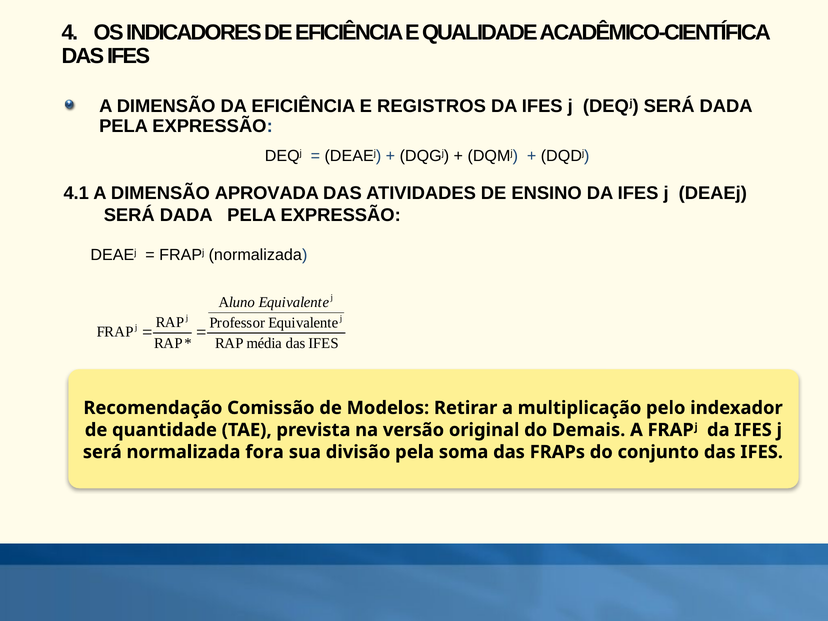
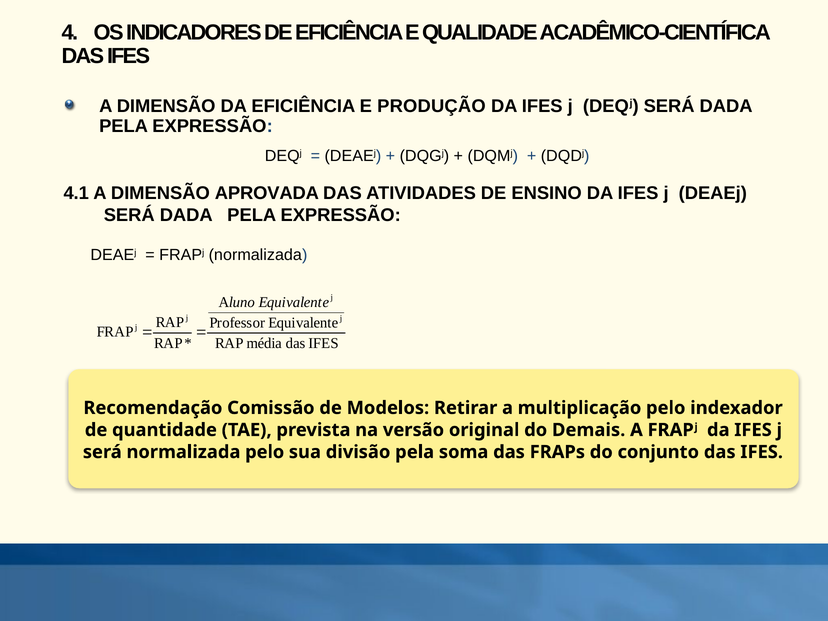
REGISTROS: REGISTROS -> PRODUÇÃO
normalizada fora: fora -> pelo
